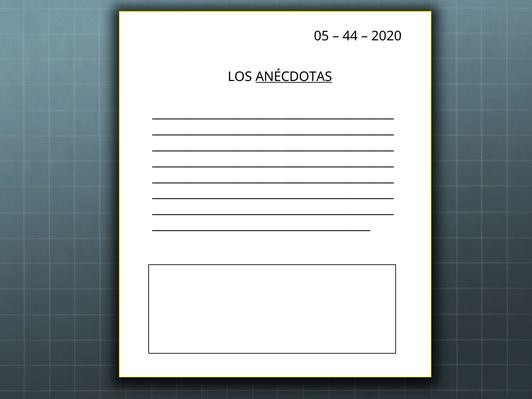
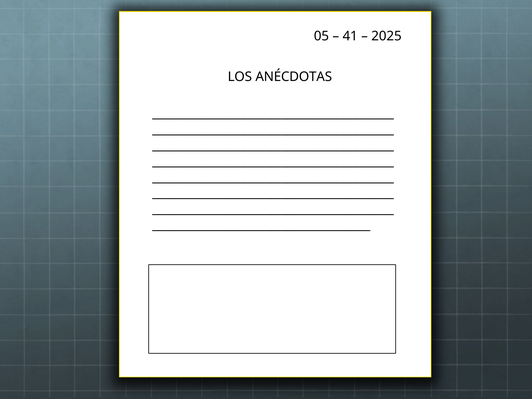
44: 44 -> 41
2020: 2020 -> 2025
ANÉCDOTAS underline: present -> none
